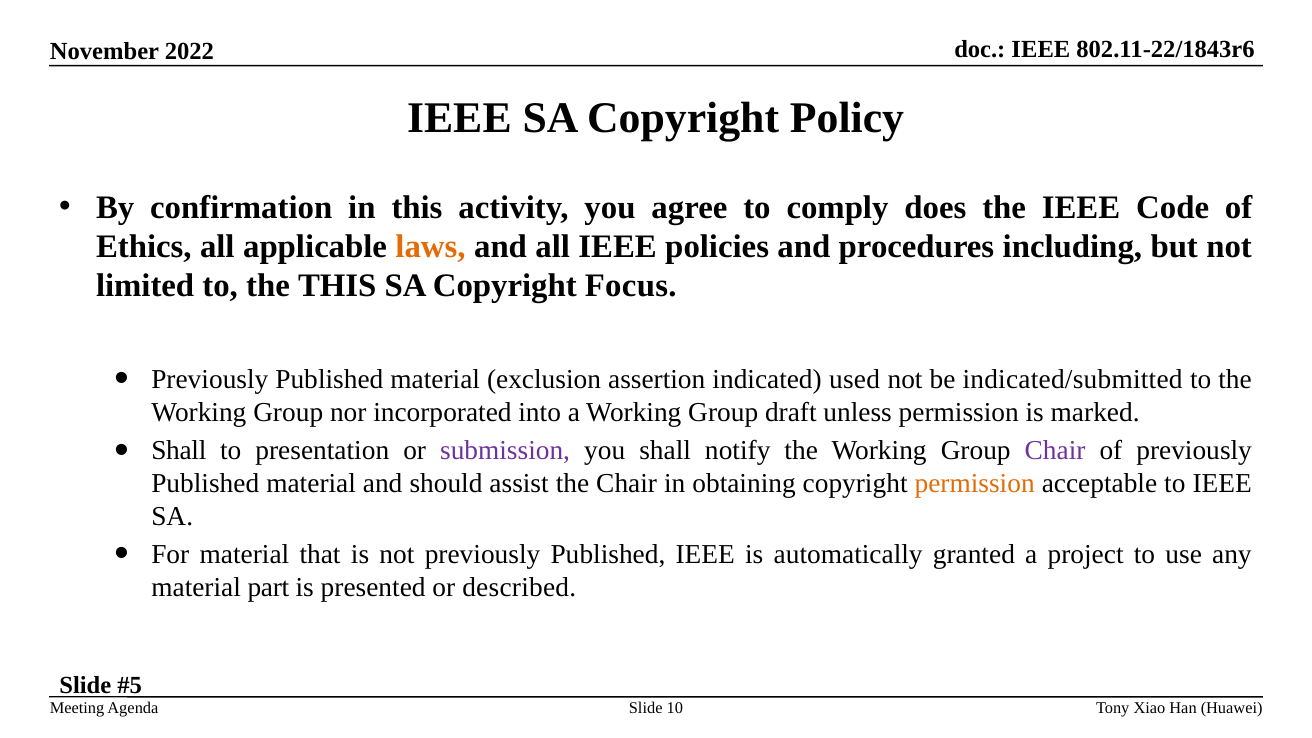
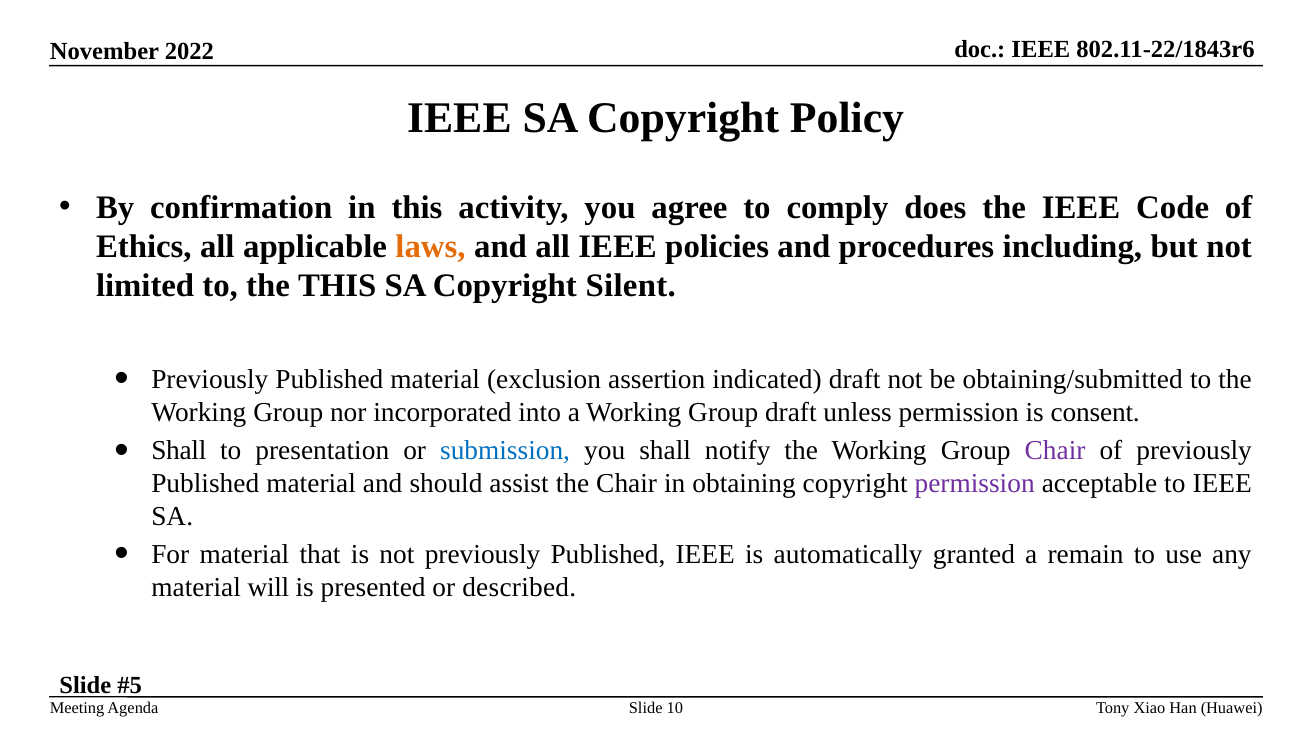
Focus: Focus -> Silent
indicated used: used -> draft
indicated/submitted: indicated/submitted -> obtaining/submitted
marked: marked -> consent
submission colour: purple -> blue
permission at (975, 484) colour: orange -> purple
project: project -> remain
part: part -> will
